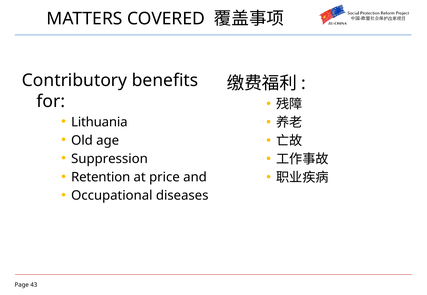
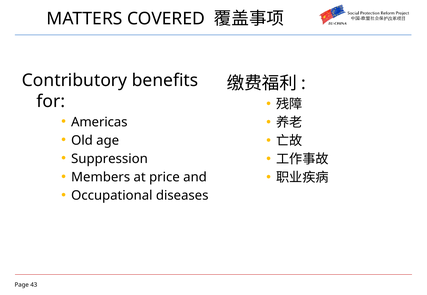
Lithuania: Lithuania -> Americas
Retention: Retention -> Members
